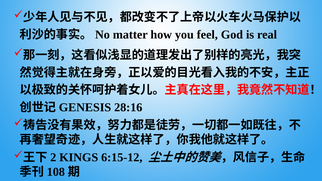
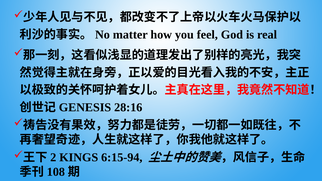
6:15-12: 6:15-12 -> 6:15-94
